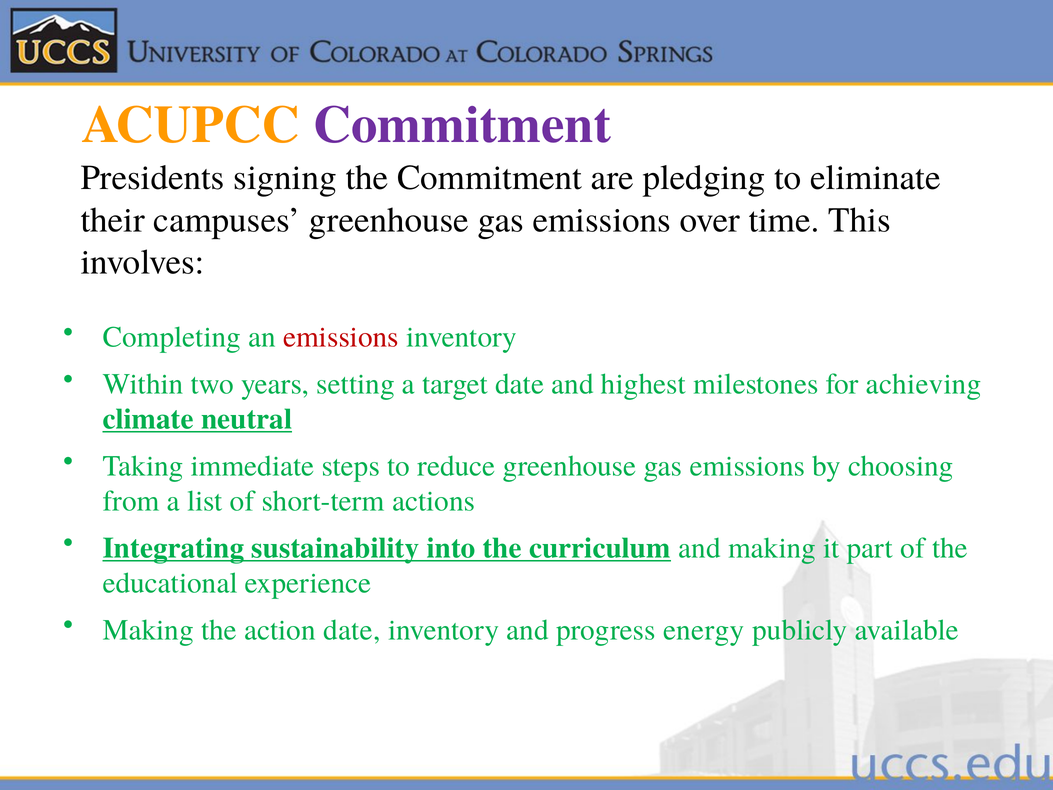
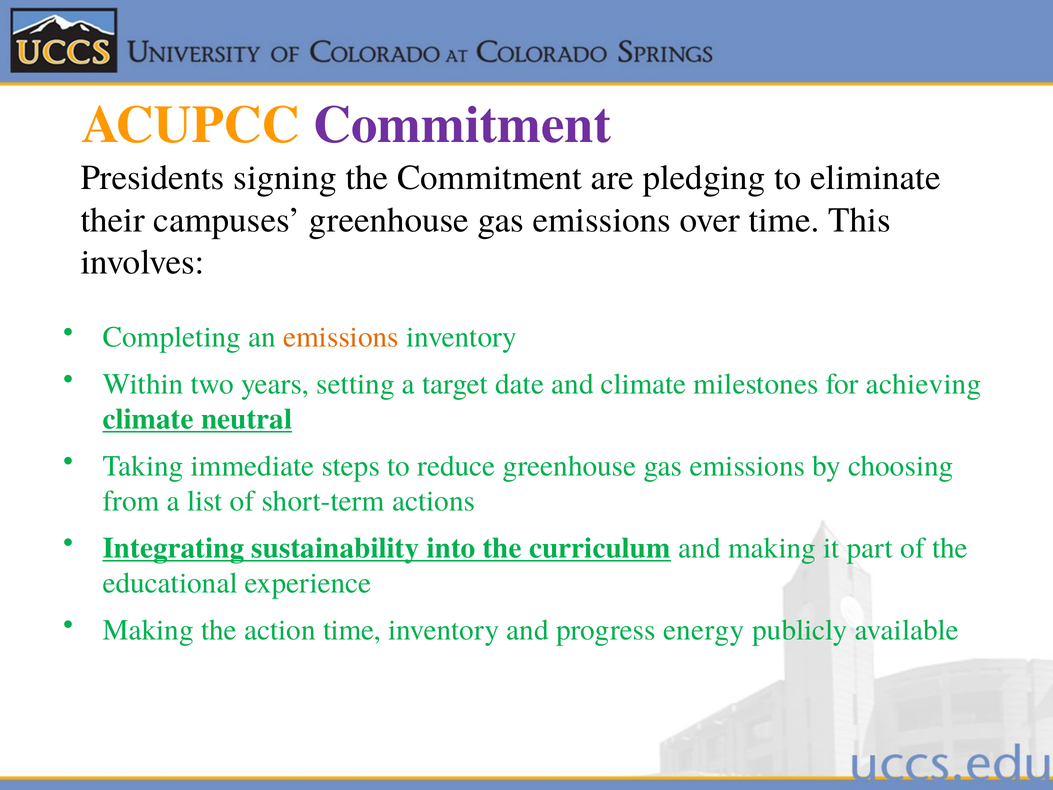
emissions at (341, 337) colour: red -> orange
and highest: highest -> climate
action date: date -> time
